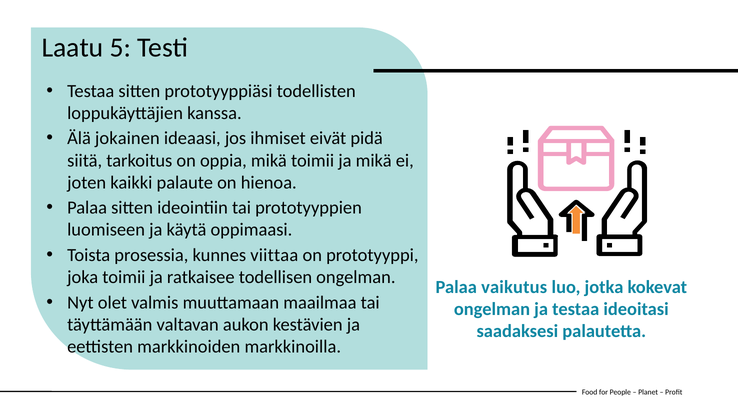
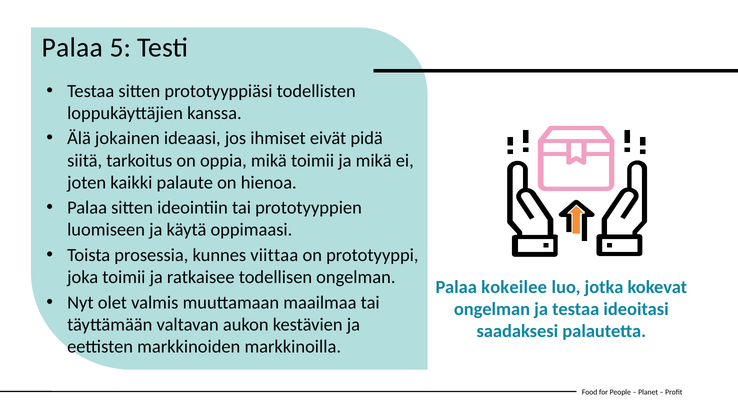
Laatu at (73, 48): Laatu -> Palaa
vaikutus: vaikutus -> kokeilee
